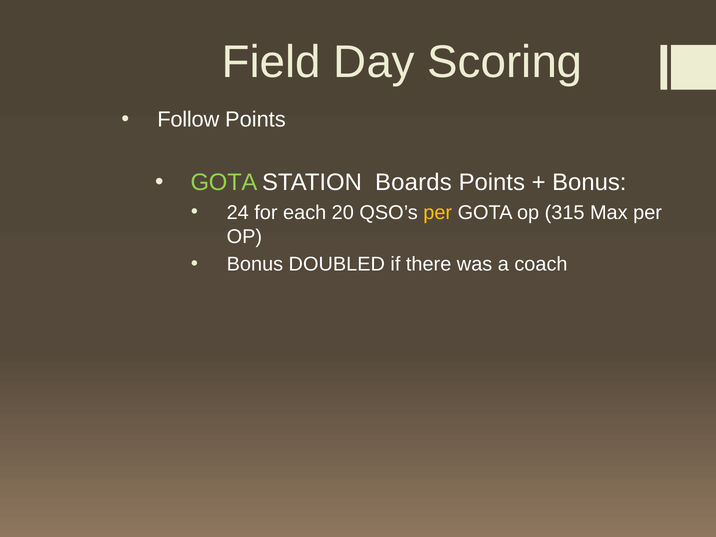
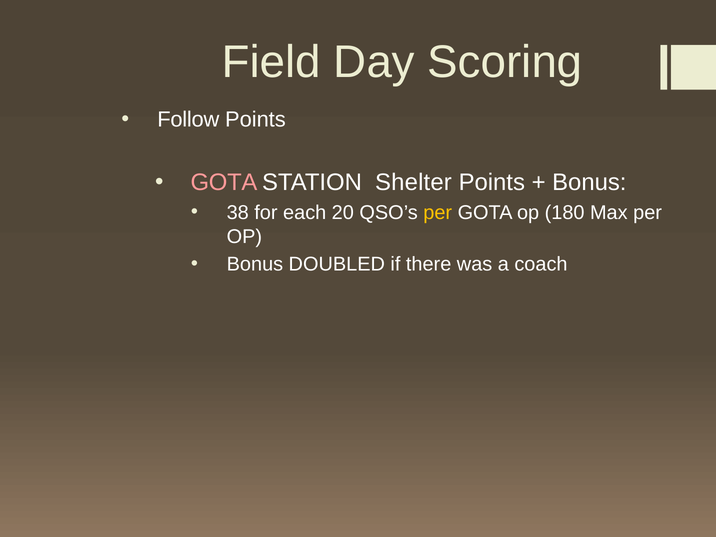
GOTA at (224, 183) colour: light green -> pink
Boards: Boards -> Shelter
24: 24 -> 38
315: 315 -> 180
